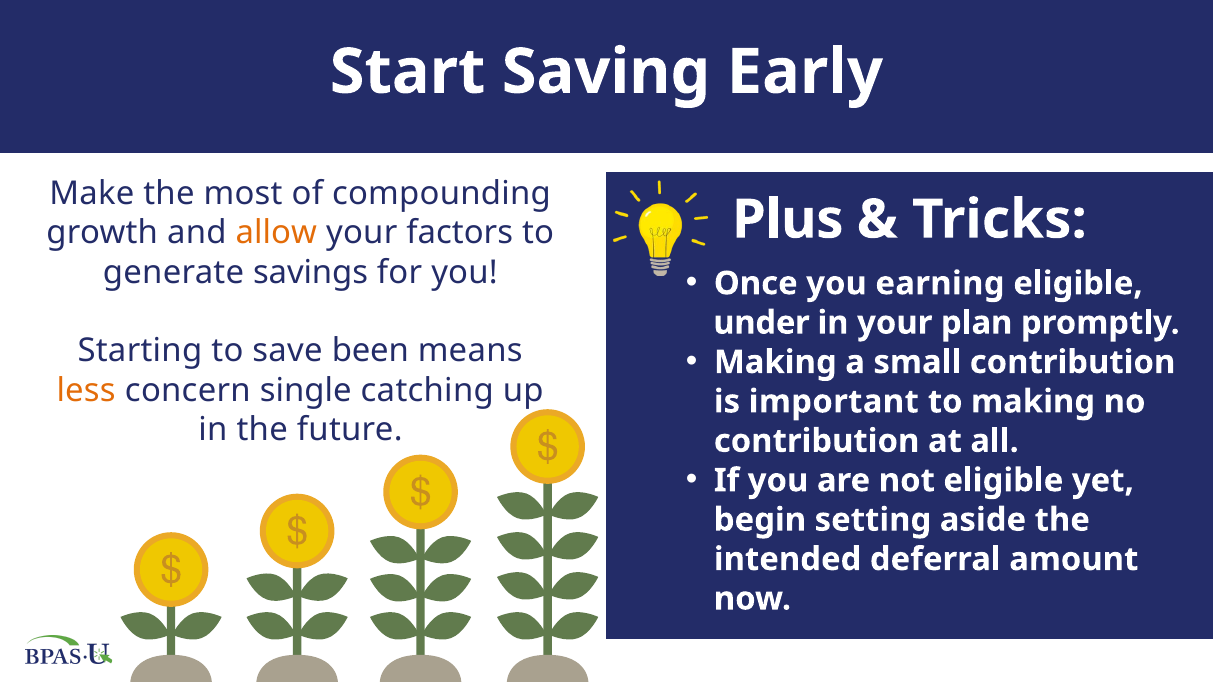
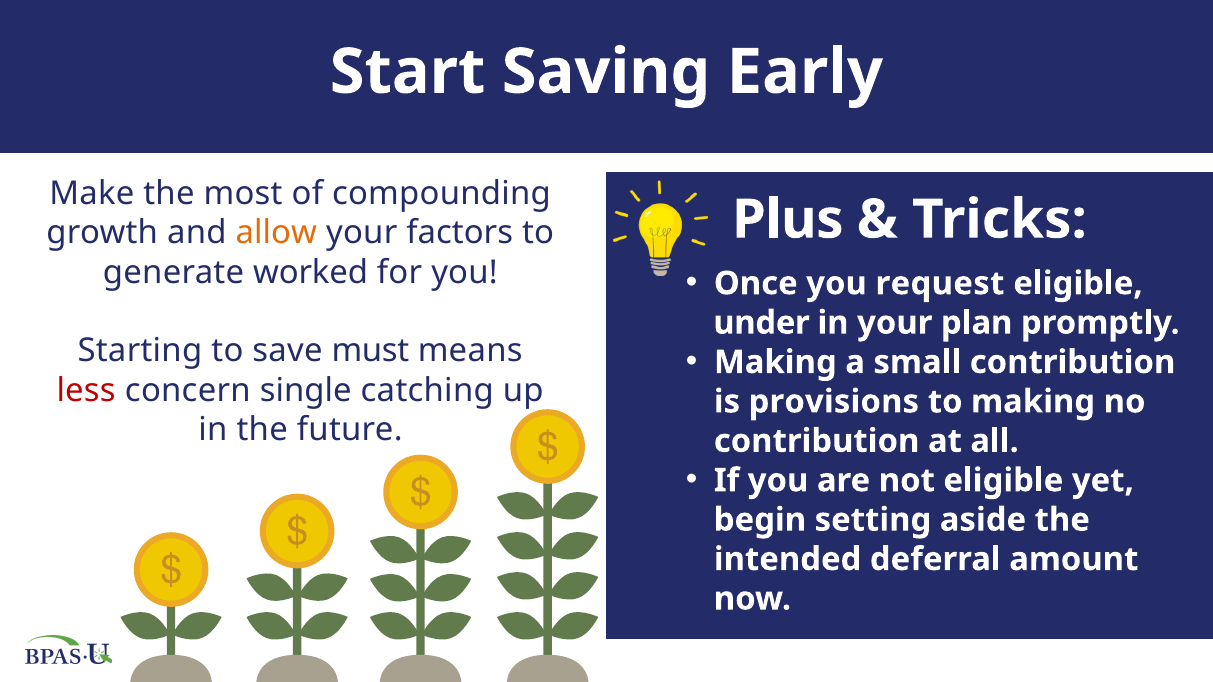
savings: savings -> worked
earning: earning -> request
been: been -> must
less colour: orange -> red
important: important -> provisions
